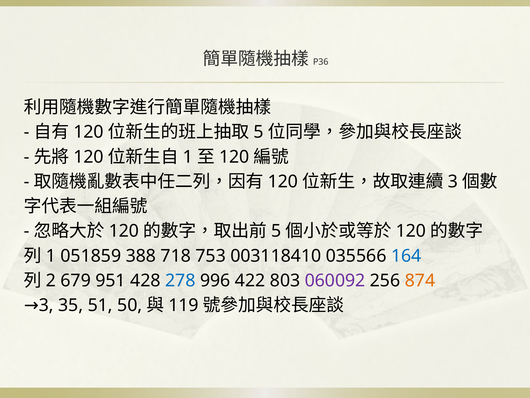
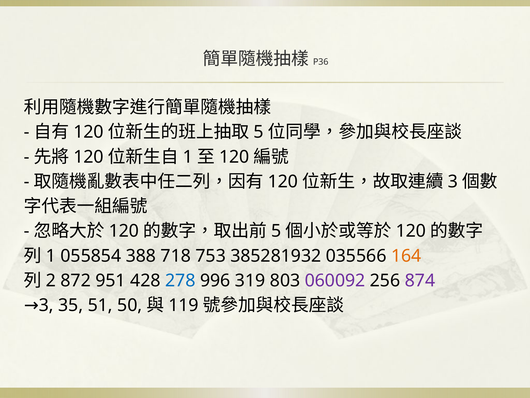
051859: 051859 -> 055854
003118410: 003118410 -> 385281932
164 colour: blue -> orange
679: 679 -> 872
422: 422 -> 319
874 colour: orange -> purple
